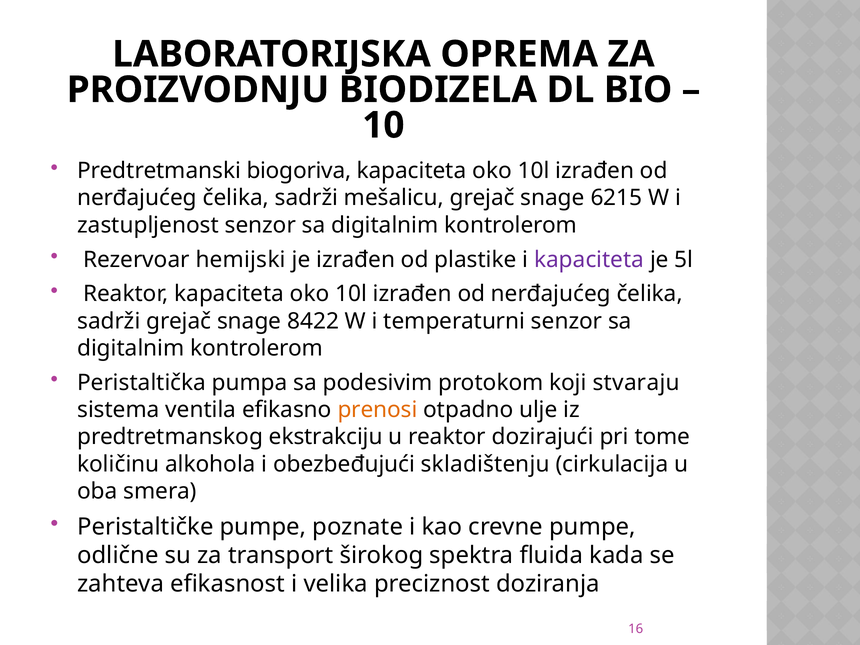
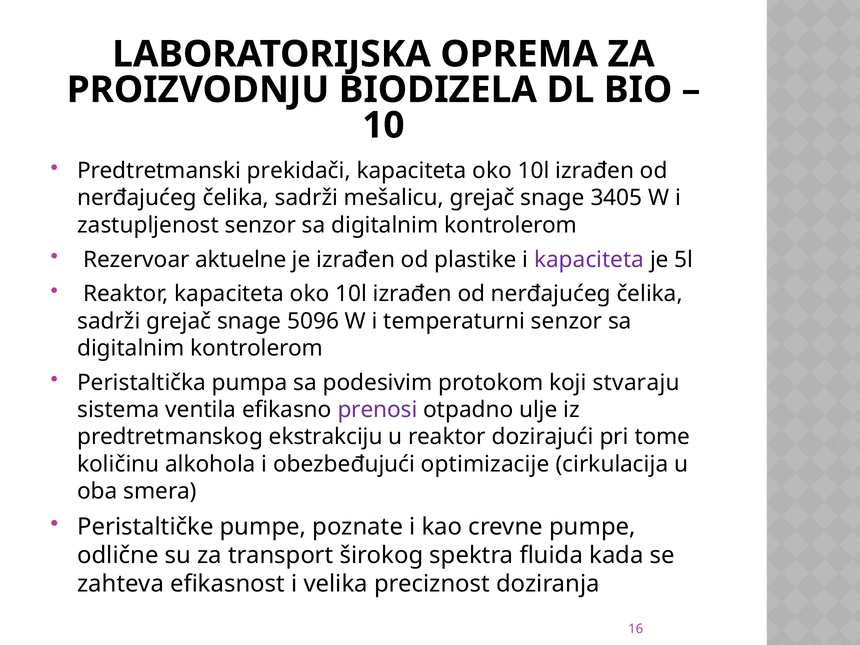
biogoriva: biogoriva -> prekidači
6215: 6215 -> 3405
hemijski: hemijski -> aktuelne
8422: 8422 -> 5096
prenosi colour: orange -> purple
skladištenju: skladištenju -> optimizacije
